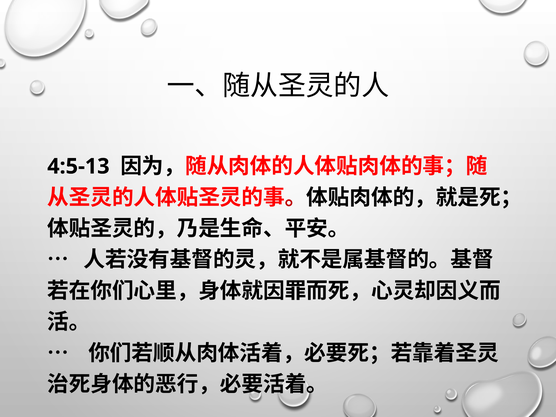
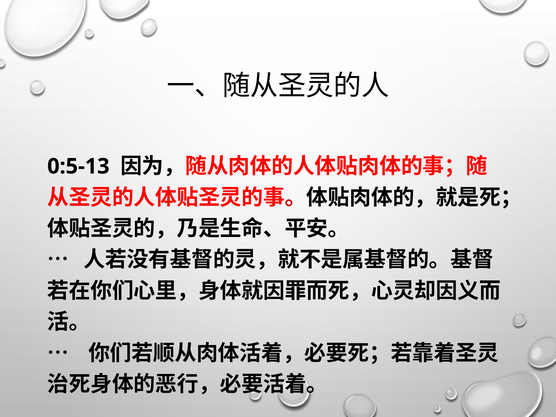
4:5-13: 4:5-13 -> 0:5-13
